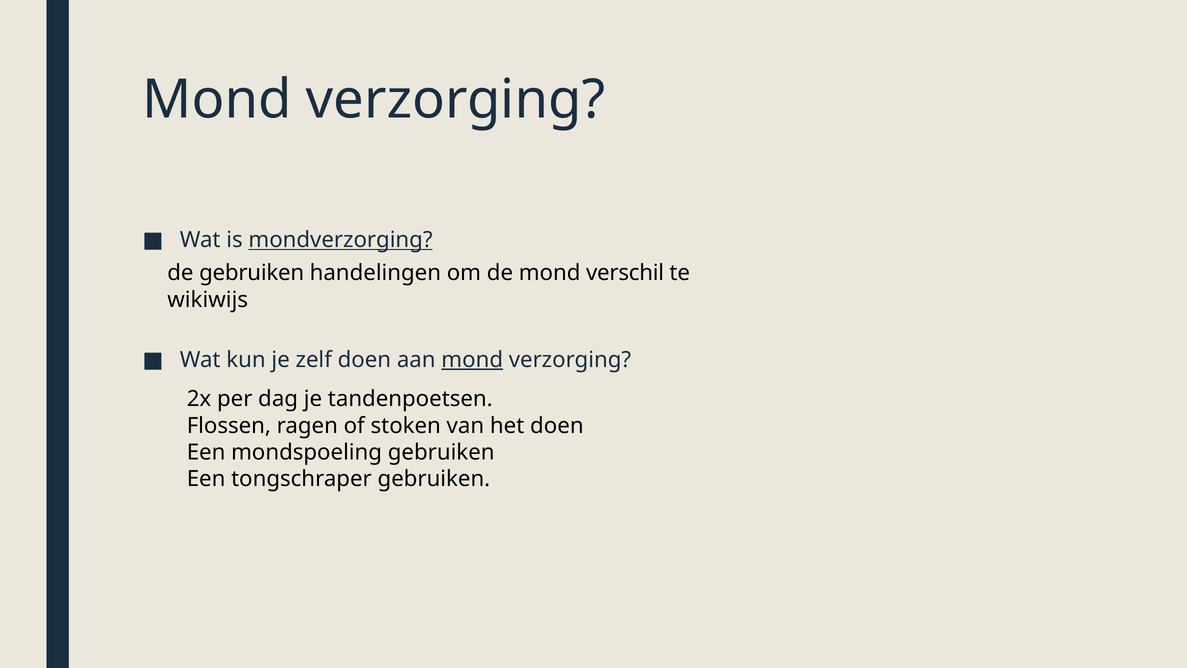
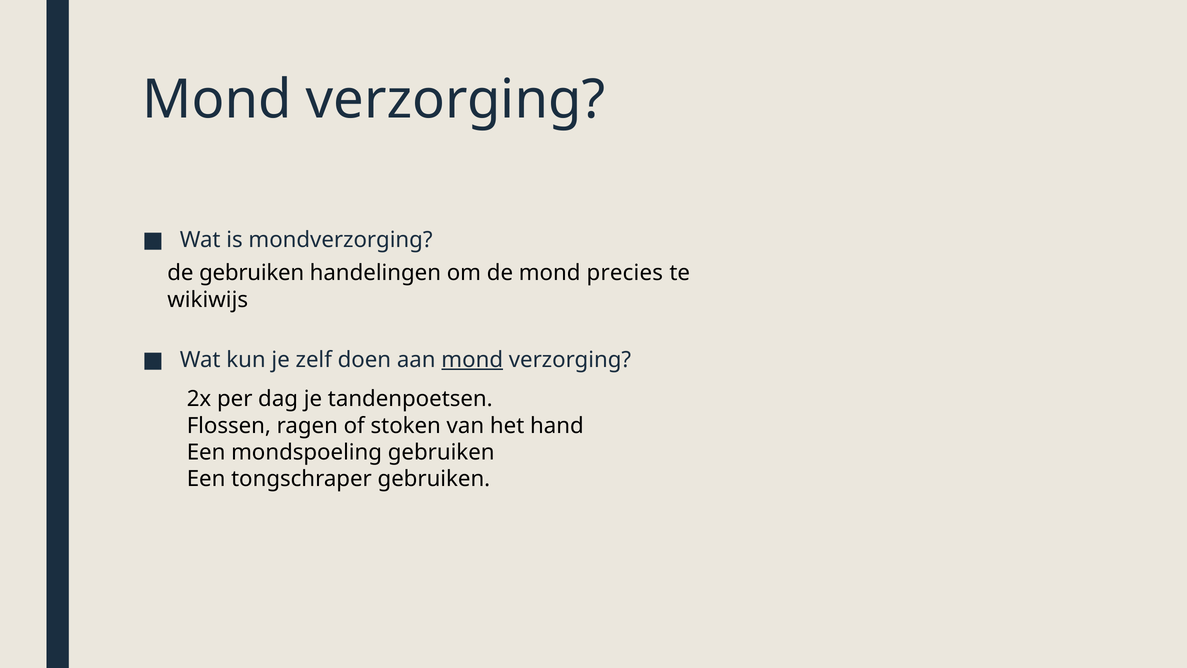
mondverzorging underline: present -> none
verschil: verschil -> precies
het doen: doen -> hand
